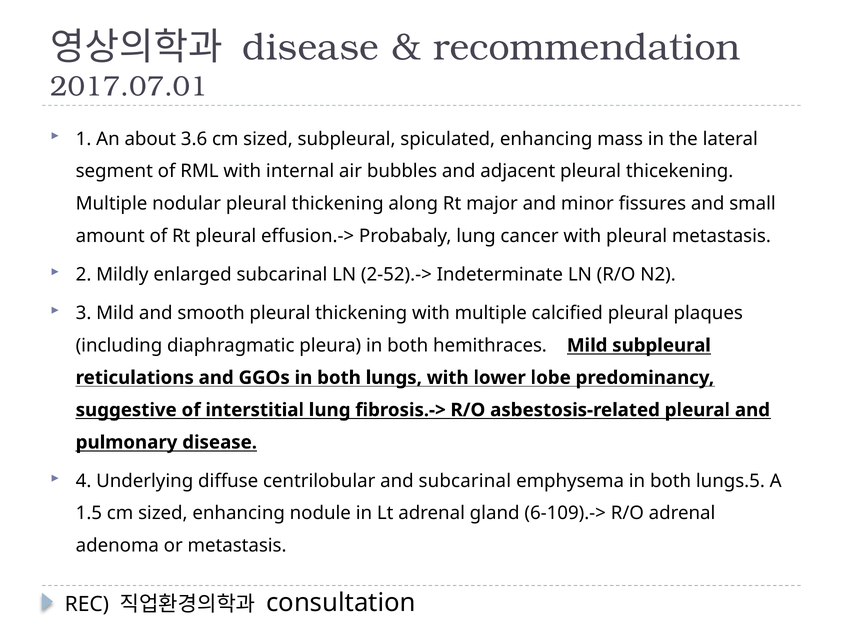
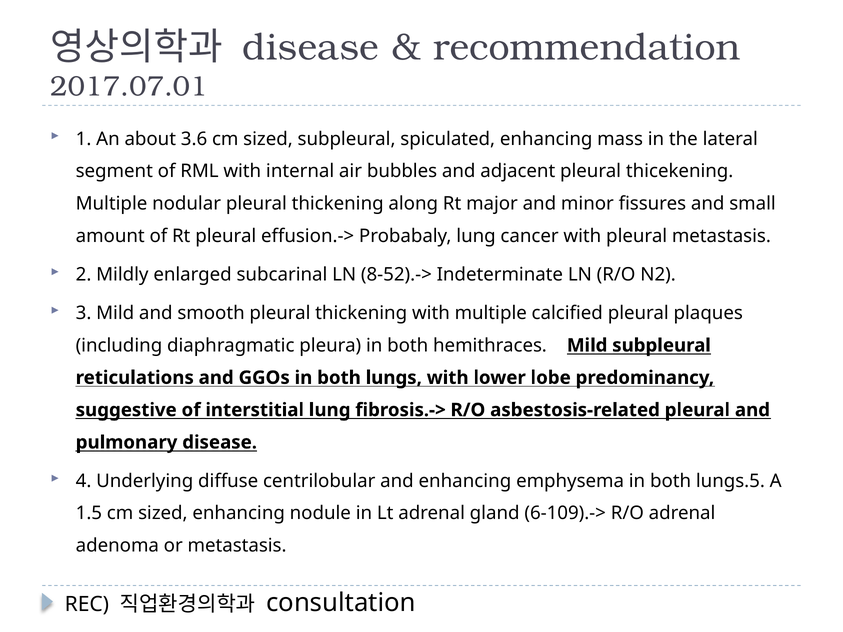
2-52).->: 2-52).-> -> 8-52).->
and subcarinal: subcarinal -> enhancing
